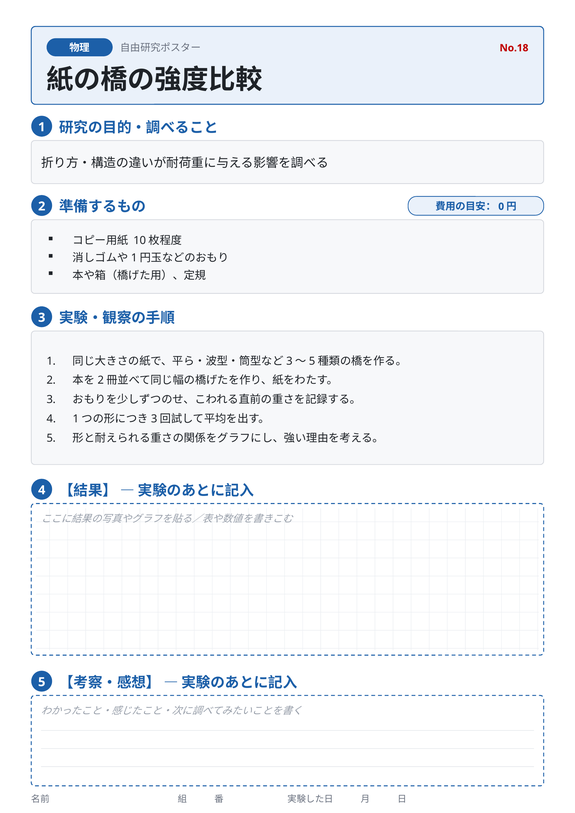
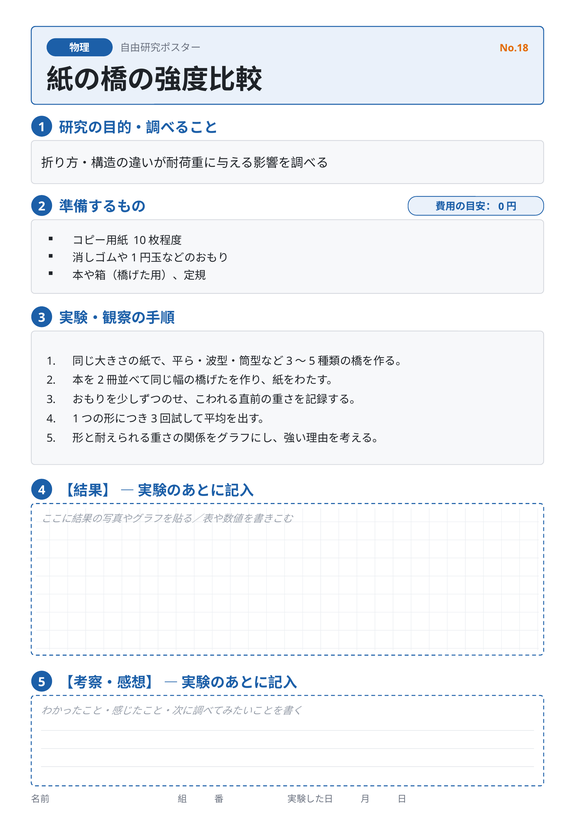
No.18 colour: red -> orange
